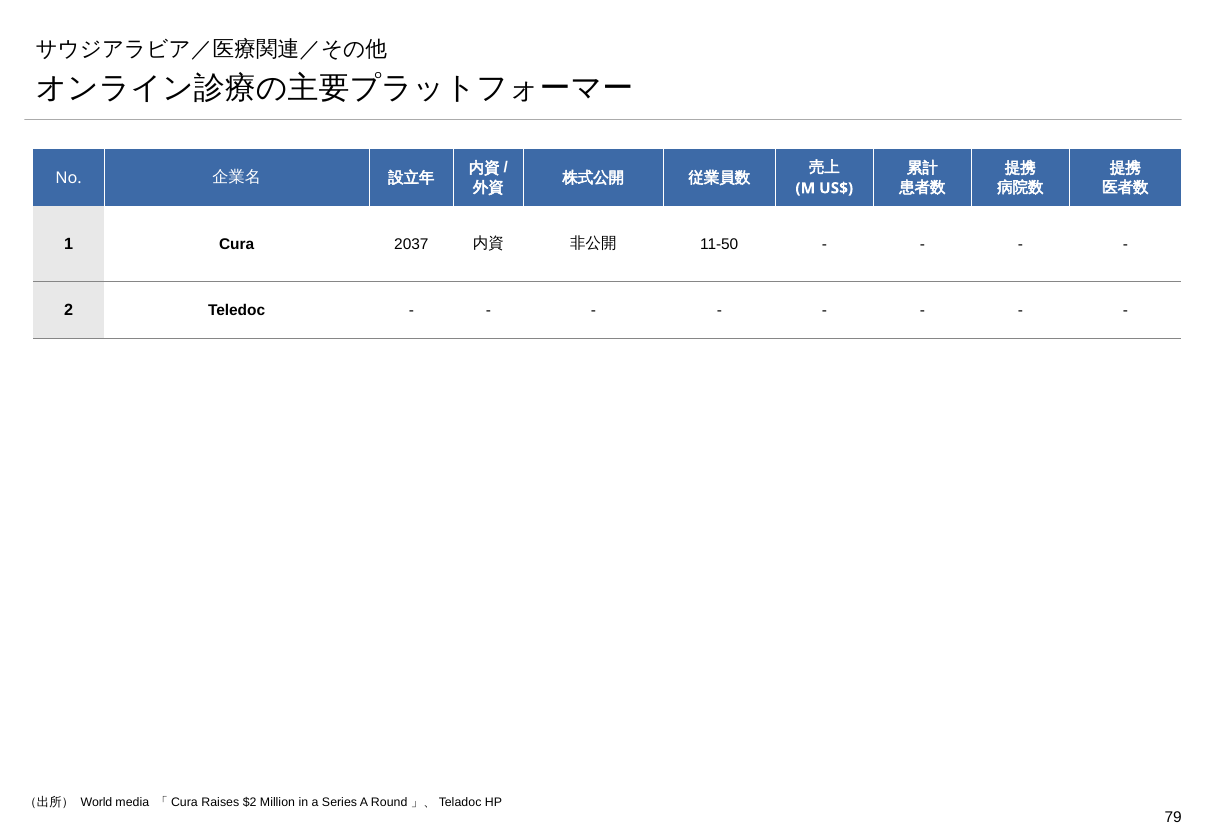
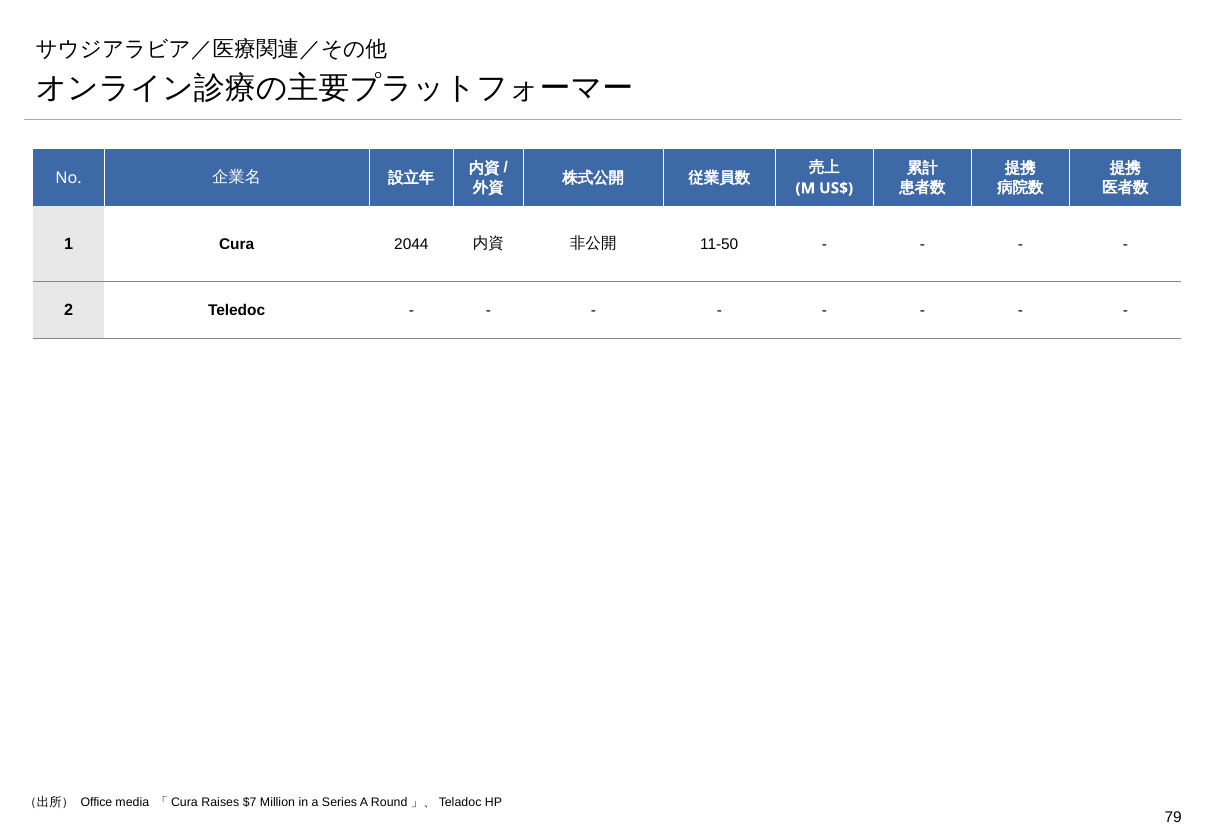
2037: 2037 -> 2044
World: World -> Office
$2: $2 -> $7
